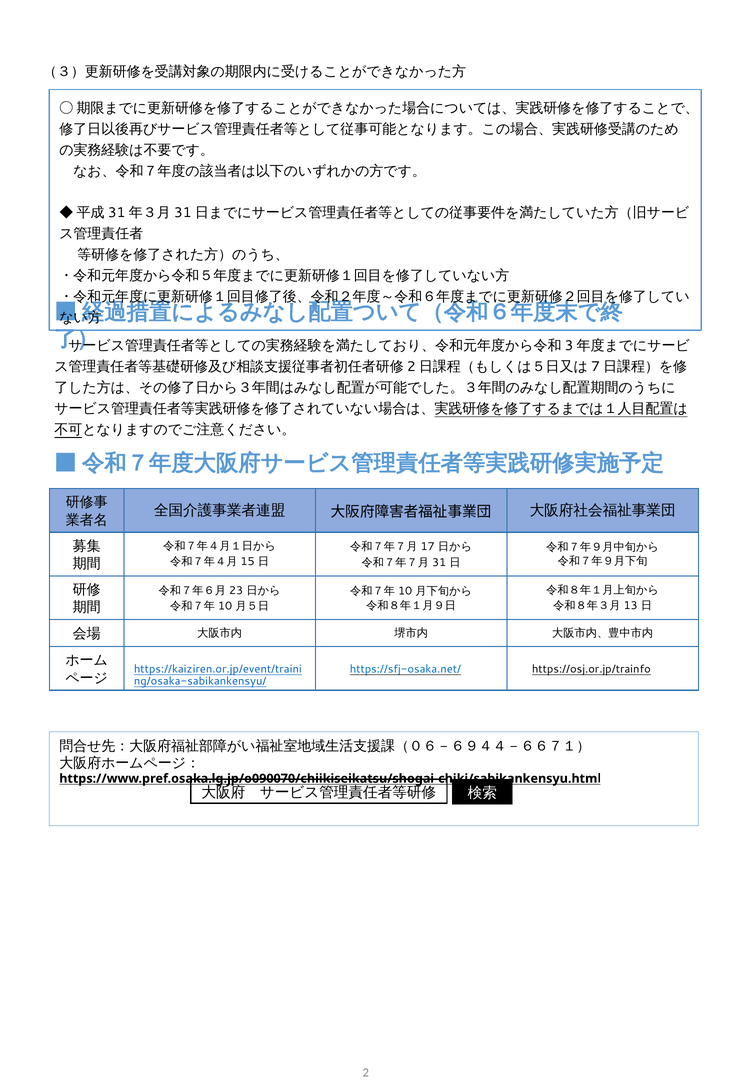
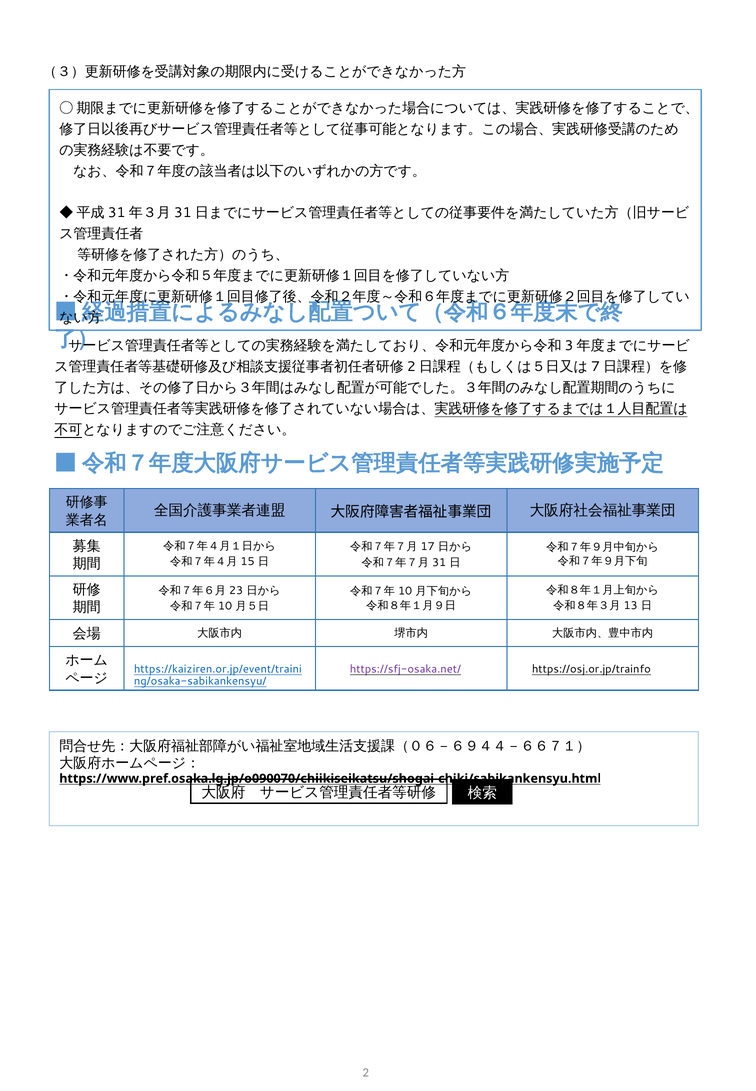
https://sfj-osaka.net/ colour: blue -> purple
